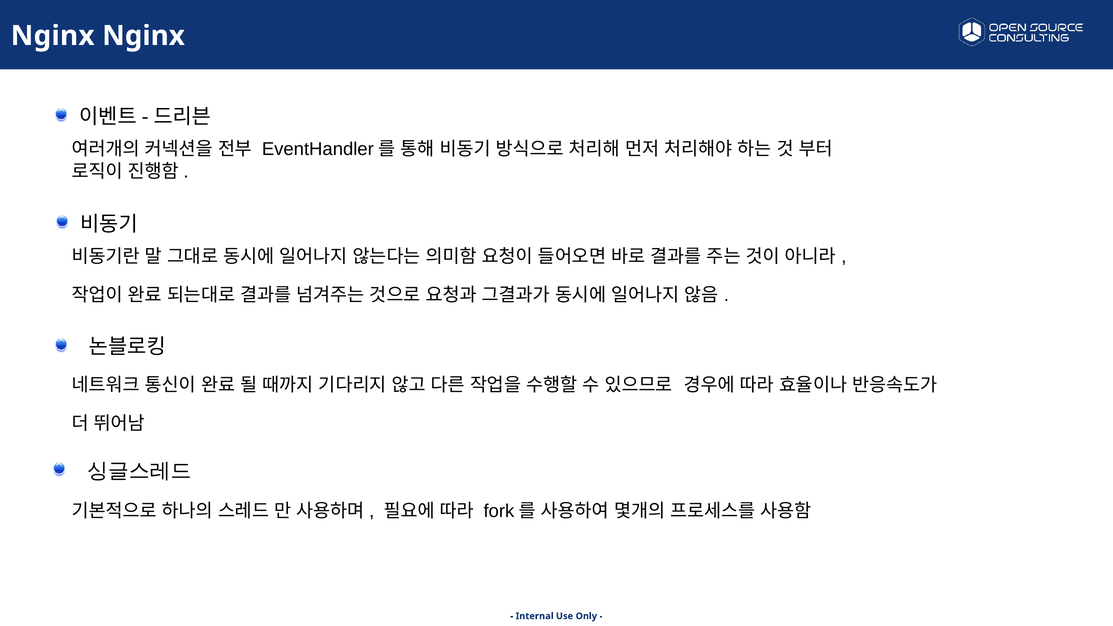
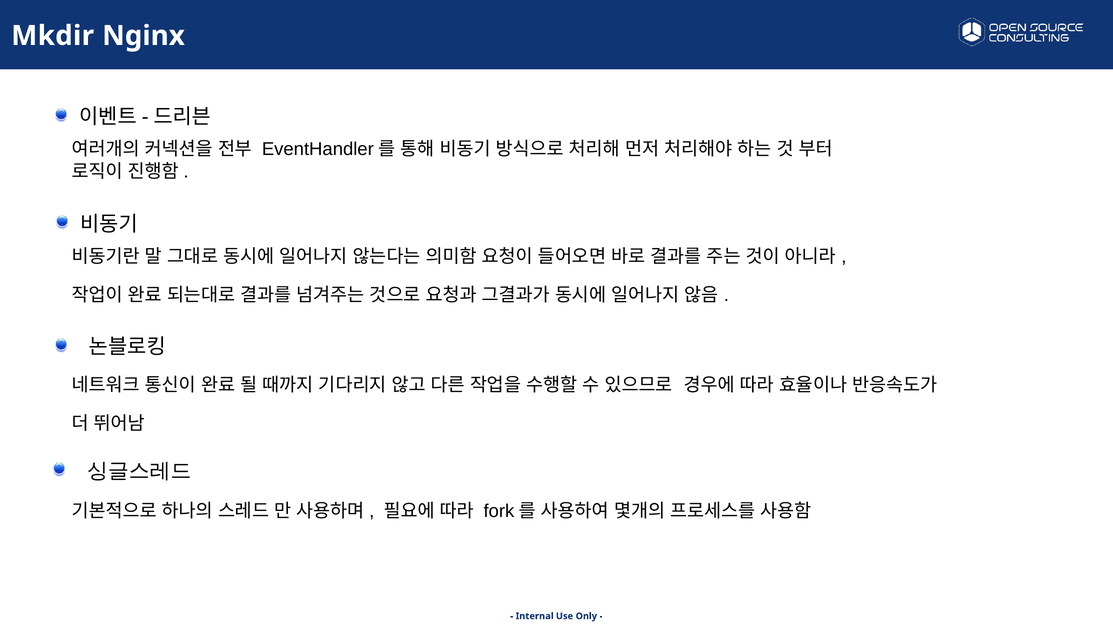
Nginx at (53, 36): Nginx -> Mkdir
